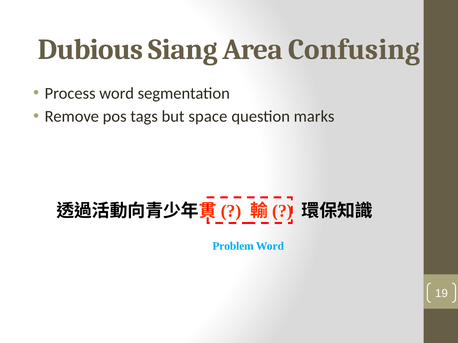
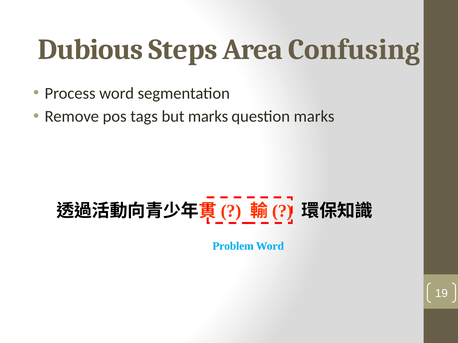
Siang: Siang -> Steps
but space: space -> marks
